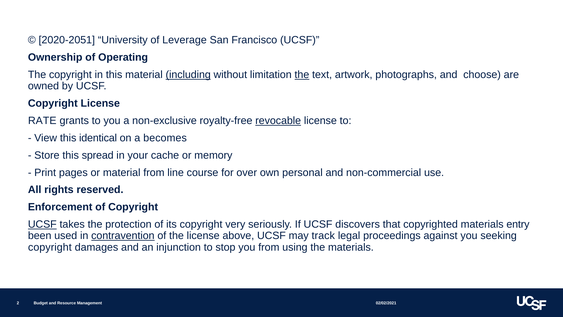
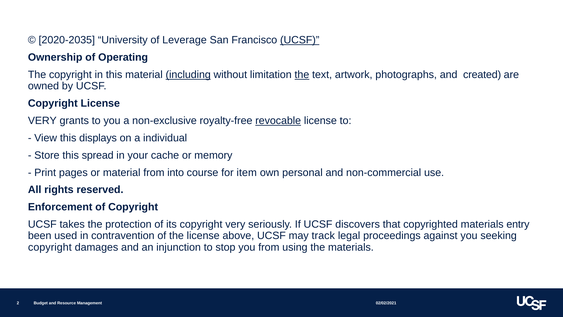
2020-2051: 2020-2051 -> 2020-2035
UCSF at (300, 40) underline: none -> present
choose: choose -> created
RATE at (42, 121): RATE -> VERY
identical: identical -> displays
becomes: becomes -> individual
line: line -> into
over: over -> item
UCSF at (42, 224) underline: present -> none
contravention underline: present -> none
